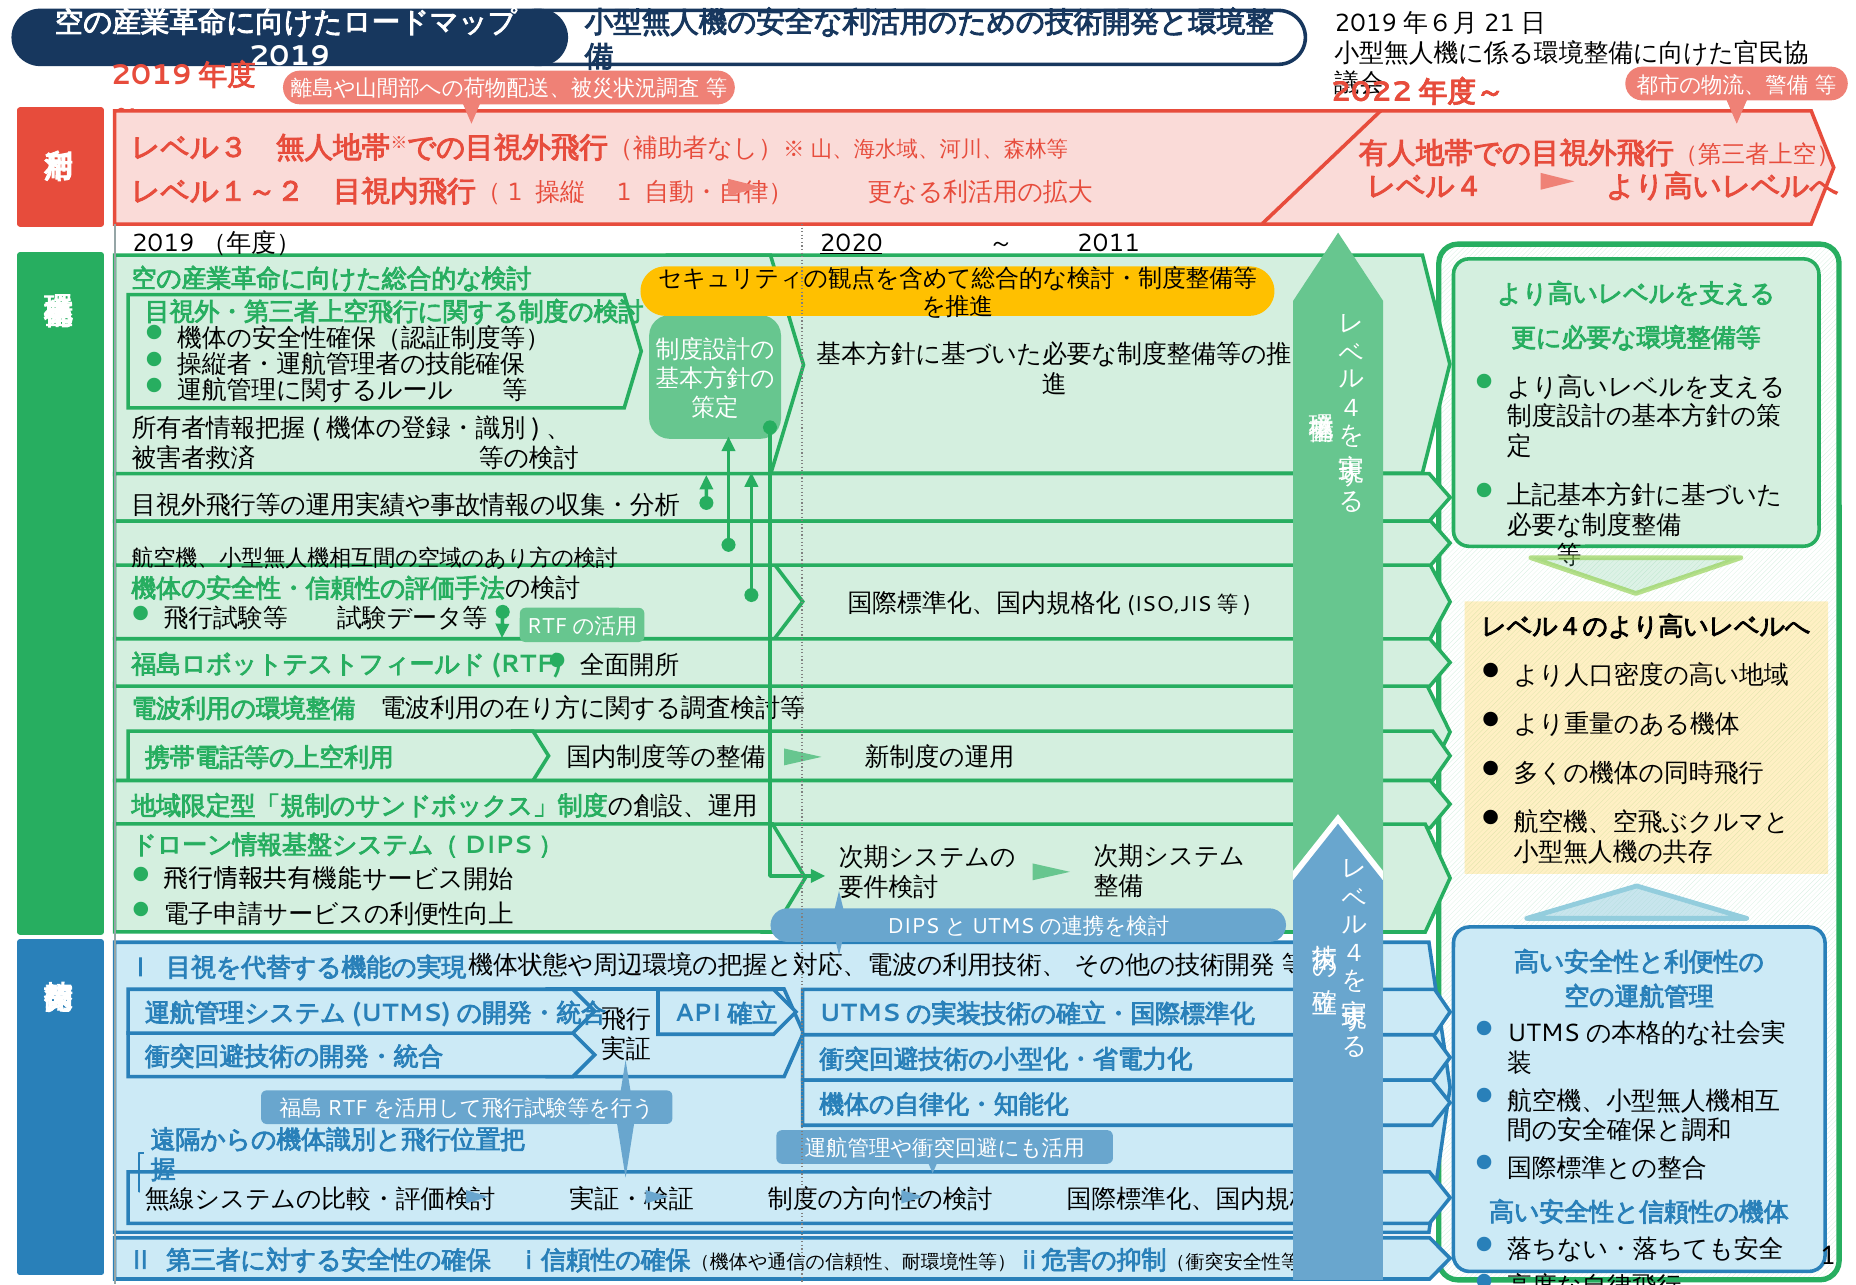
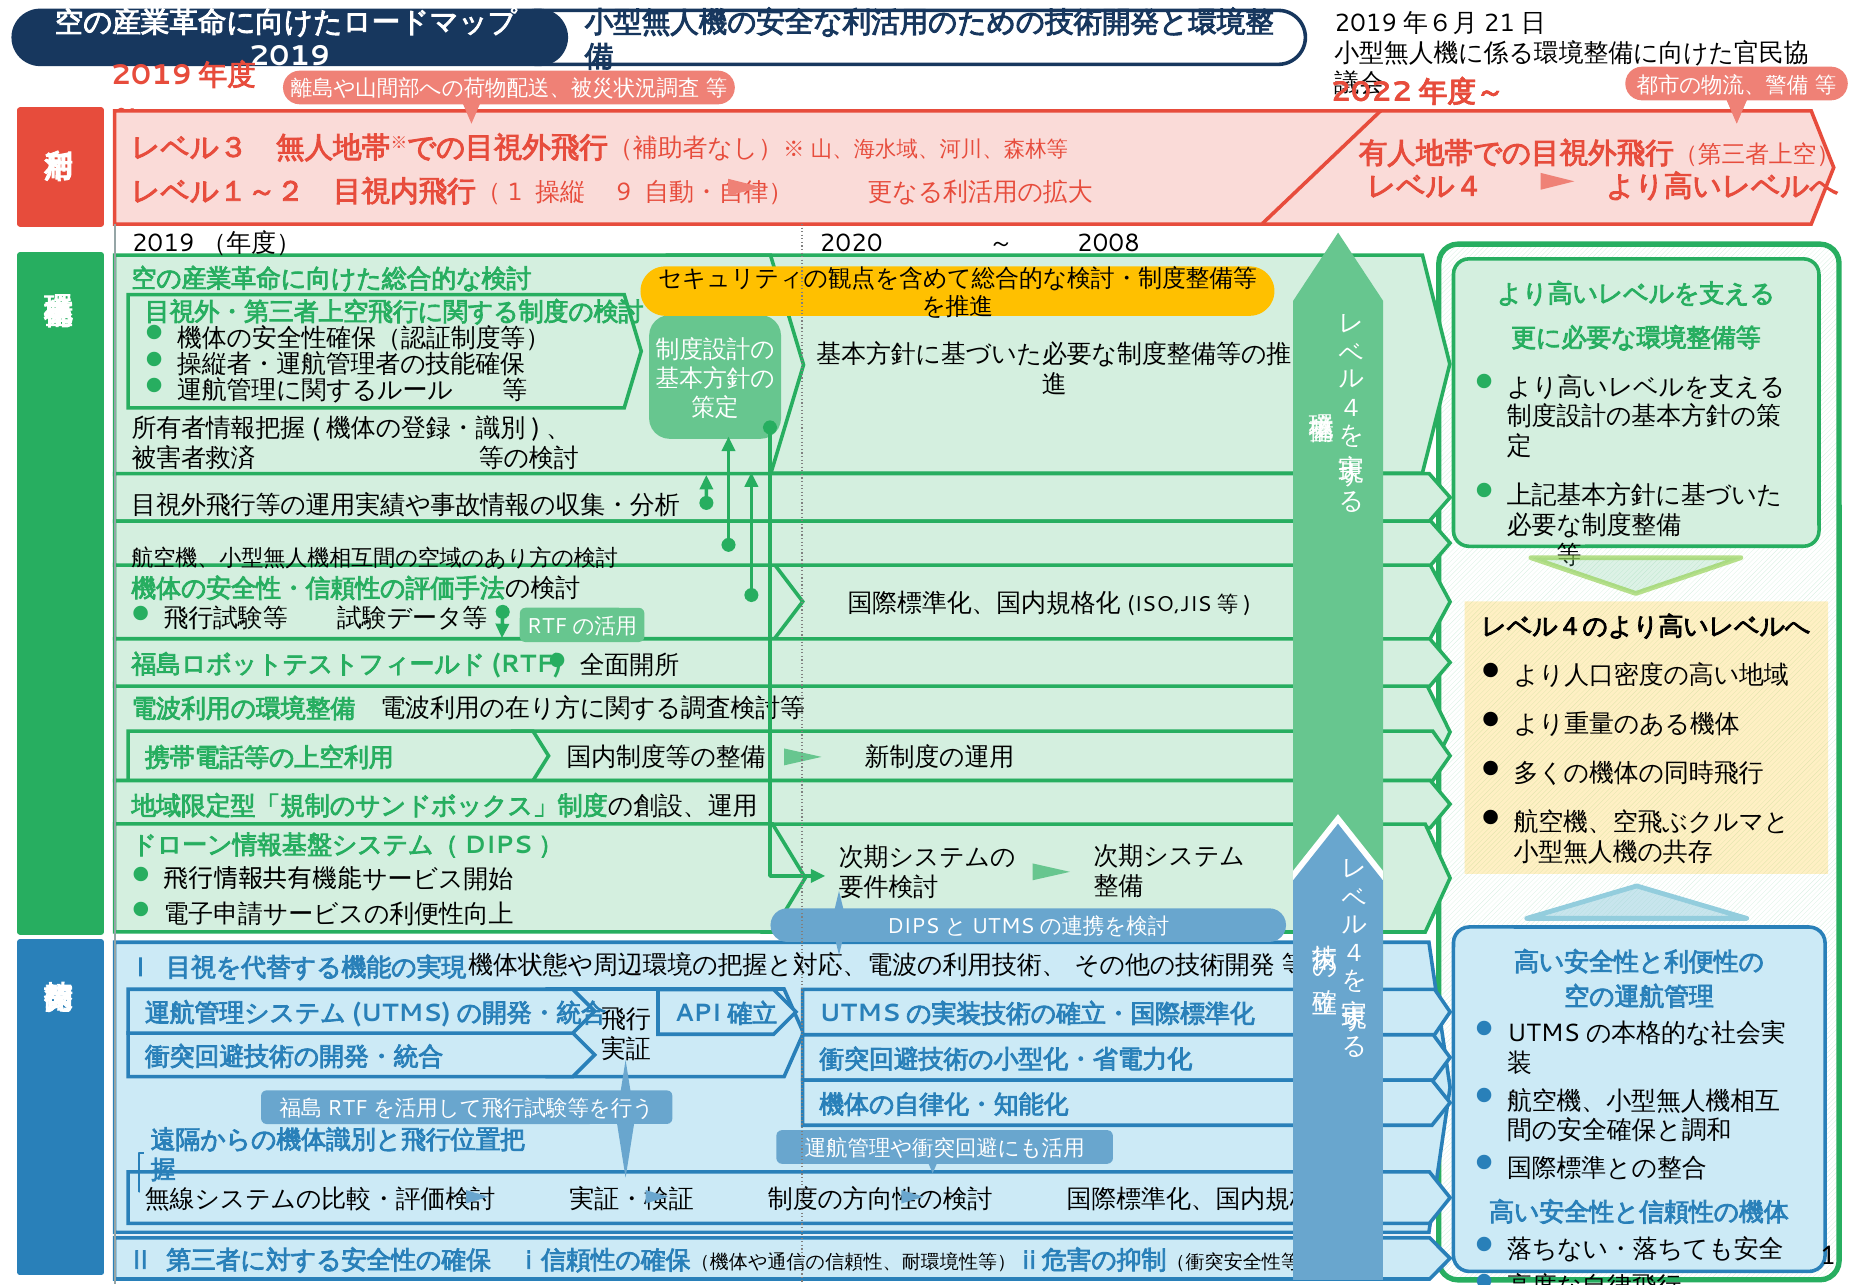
1 at (624, 192): 1 -> 9
2020 underline: present -> none
2011: 2011 -> 2008
